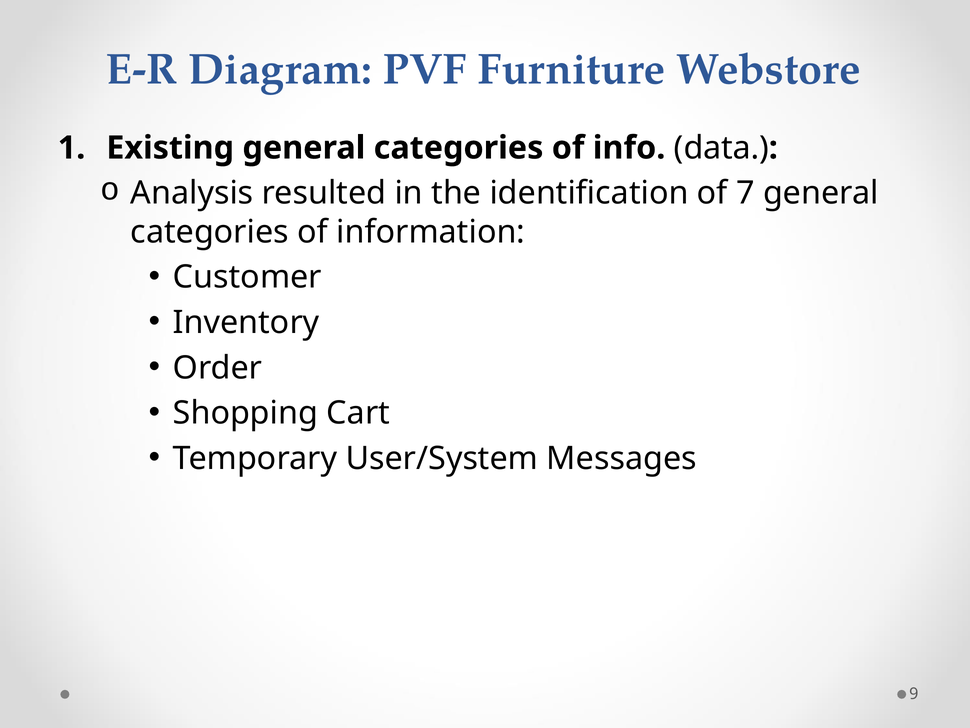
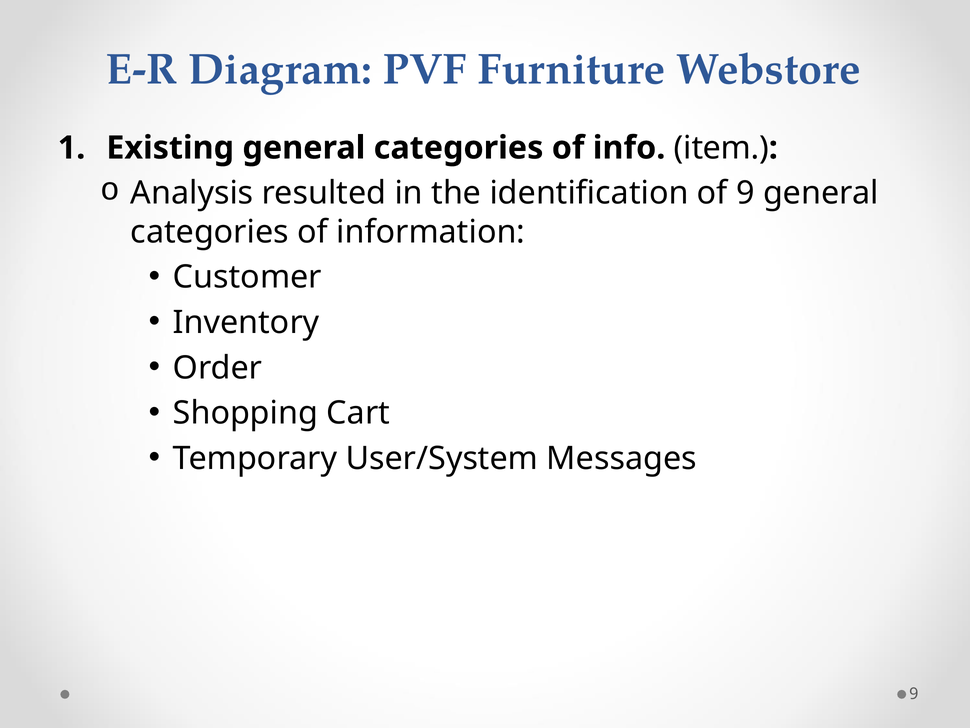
data: data -> item
of 7: 7 -> 9
